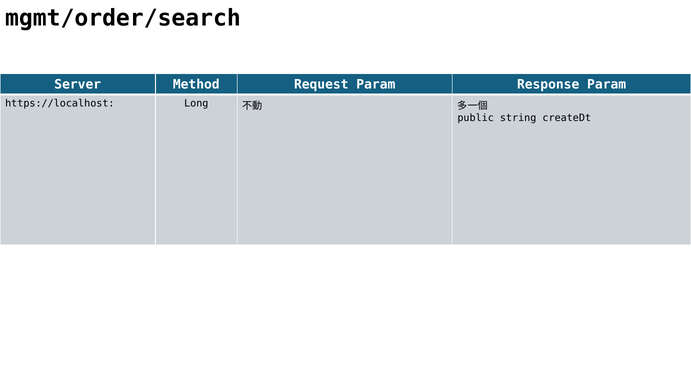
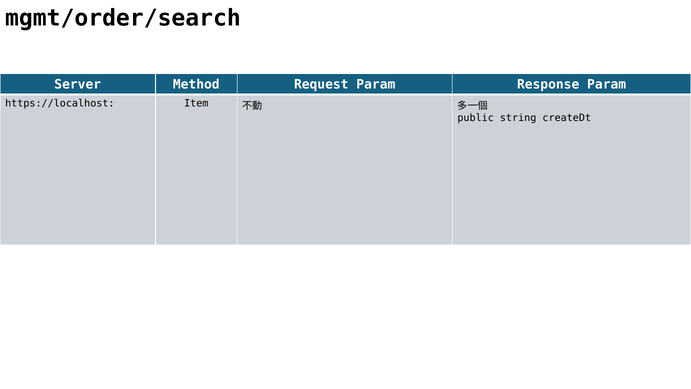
Long: Long -> Item
